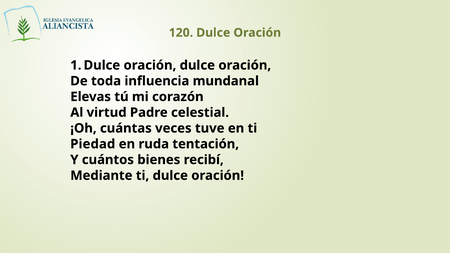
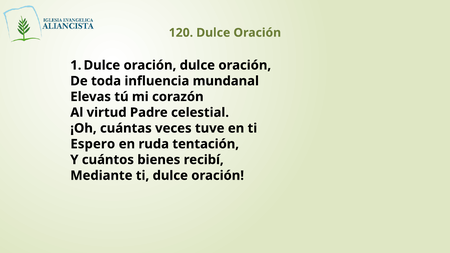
Piedad: Piedad -> Espero
